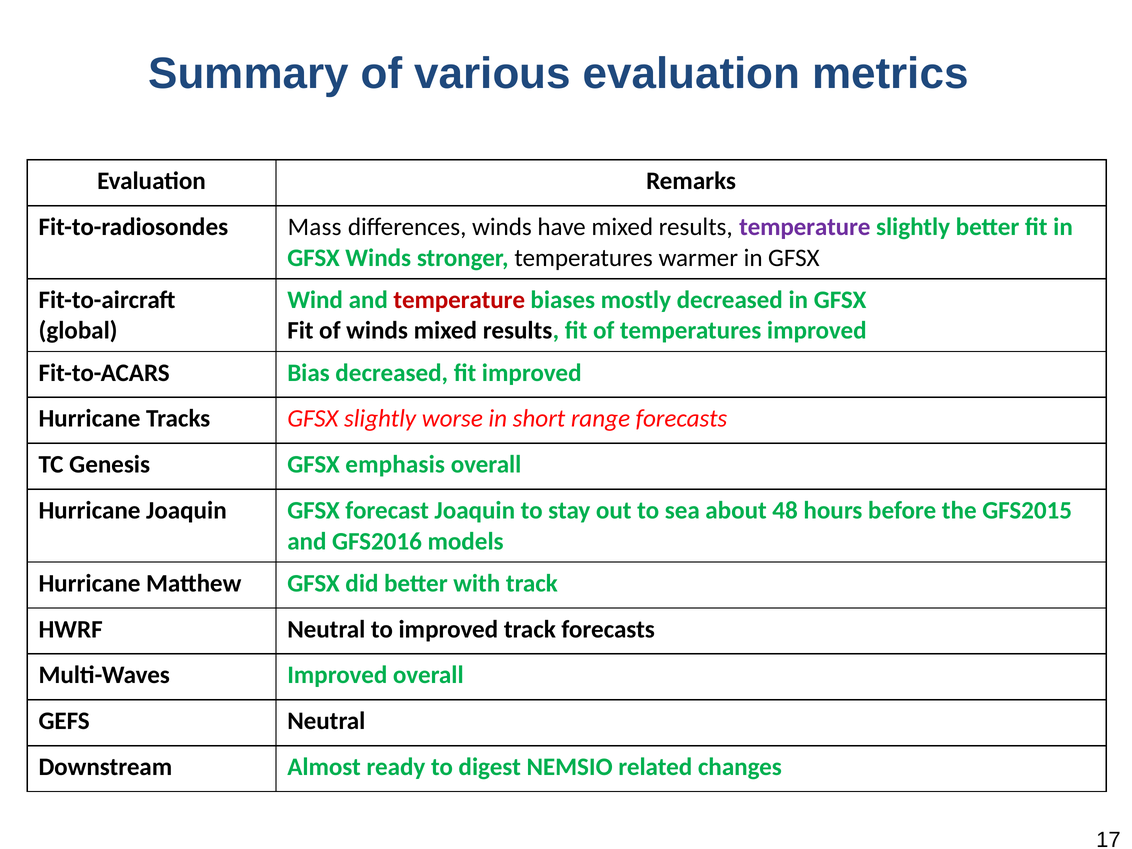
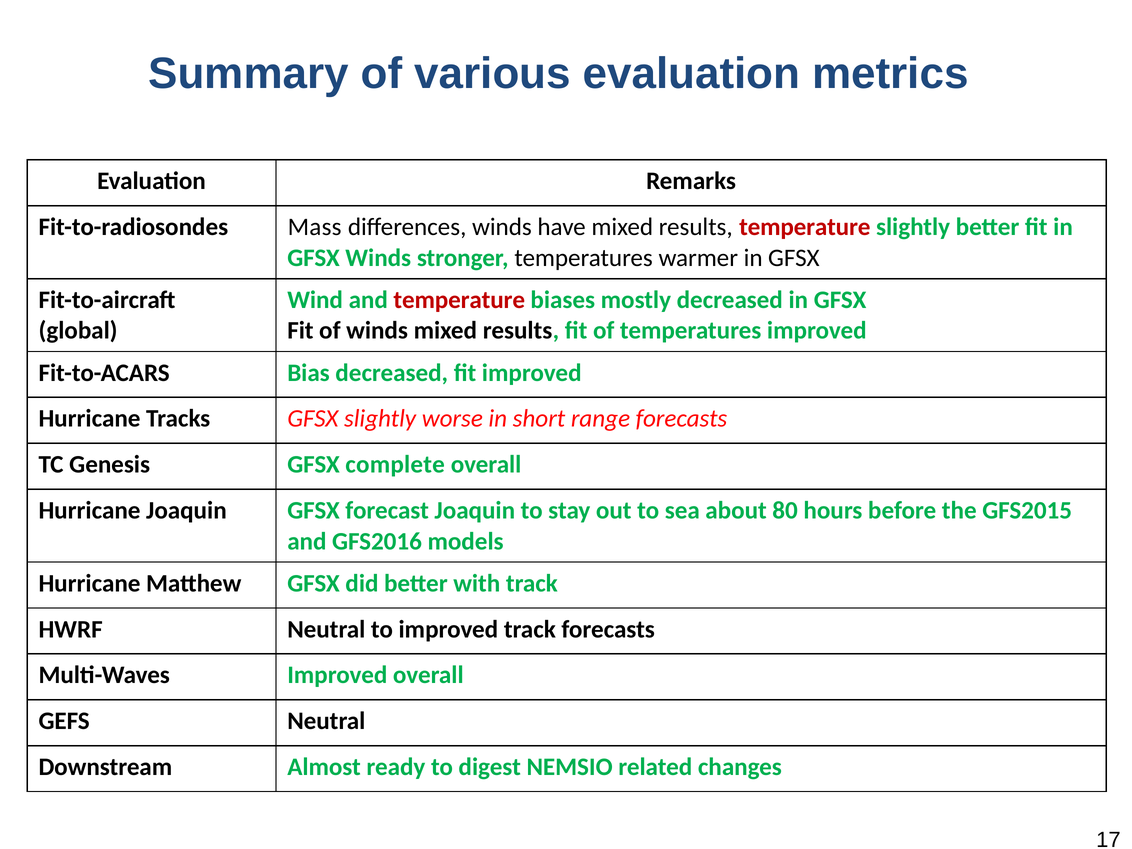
temperature at (805, 227) colour: purple -> red
emphasis: emphasis -> complete
48: 48 -> 80
